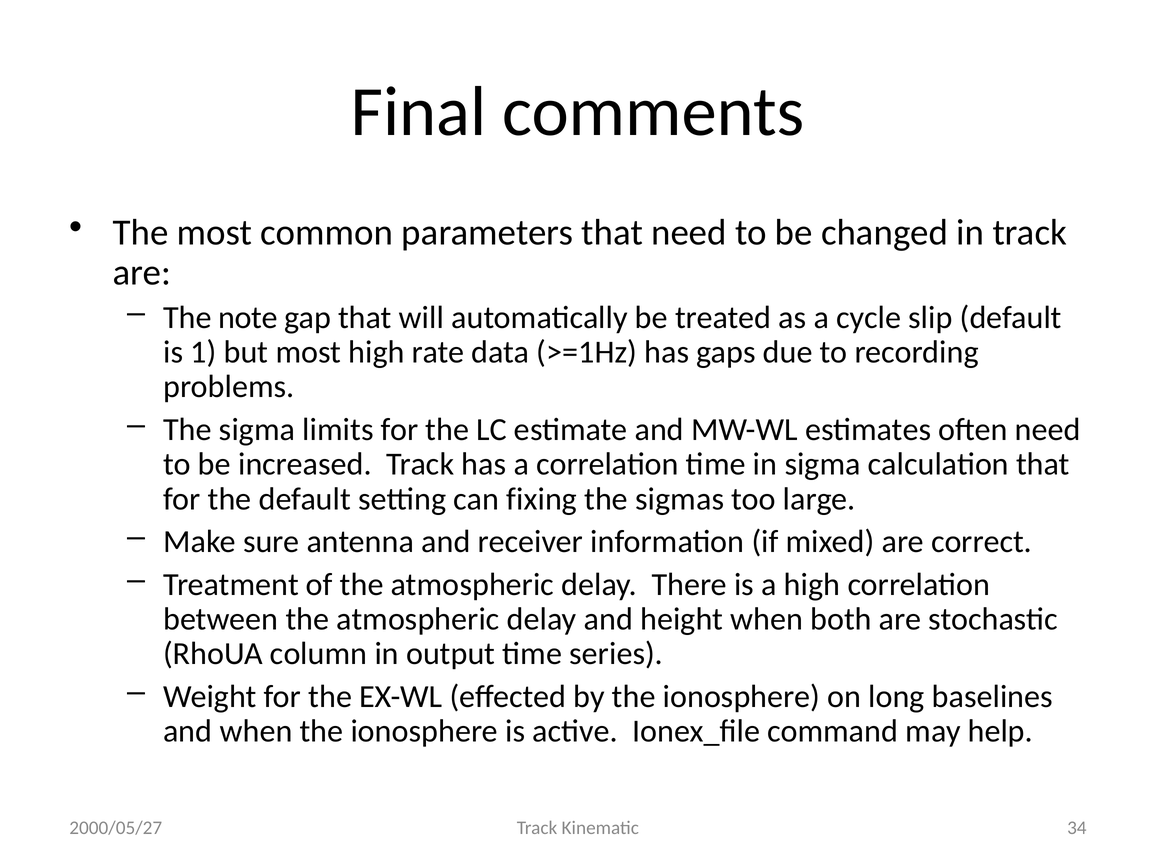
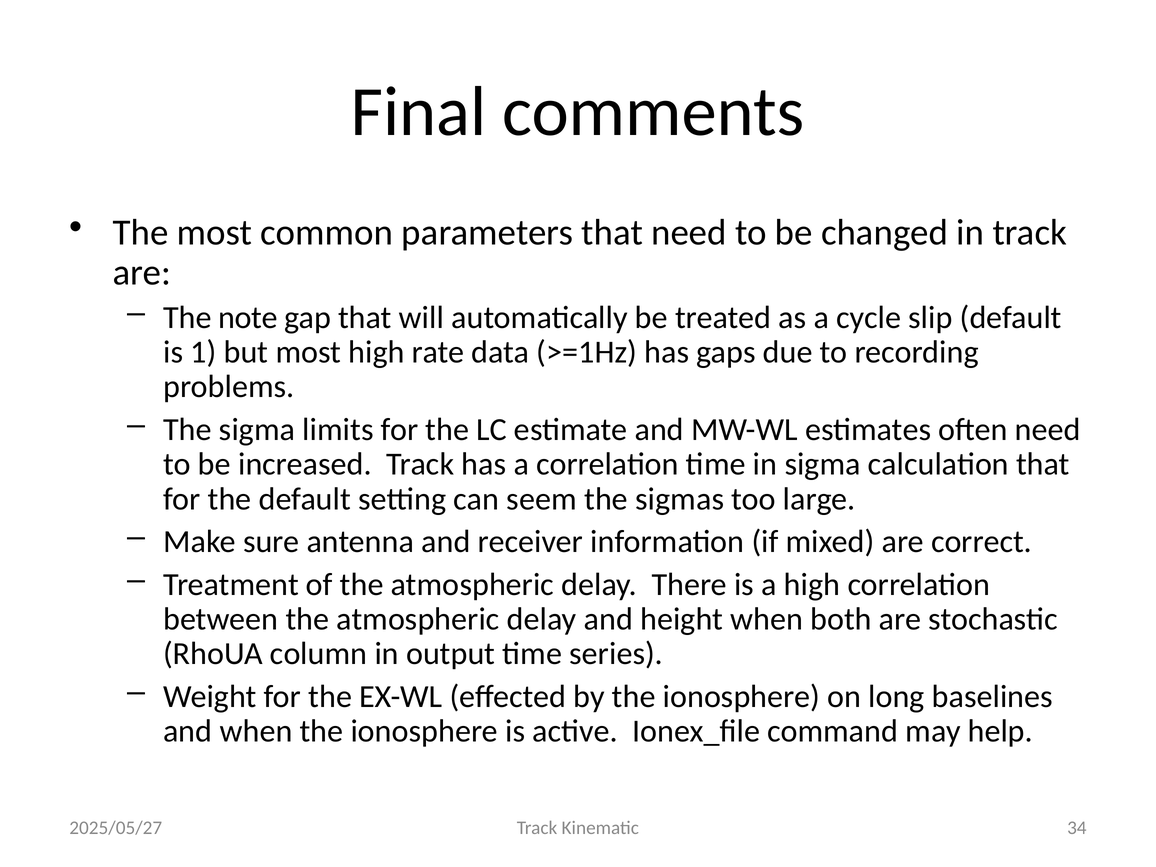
fixing: fixing -> seem
2000/05/27: 2000/05/27 -> 2025/05/27
